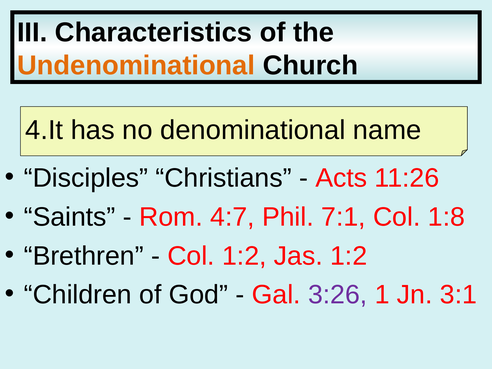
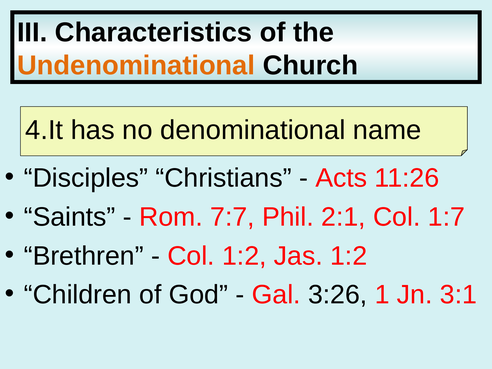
4:7: 4:7 -> 7:7
7:1: 7:1 -> 2:1
1:8: 1:8 -> 1:7
3:26 colour: purple -> black
